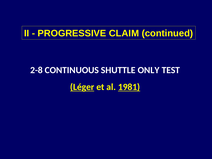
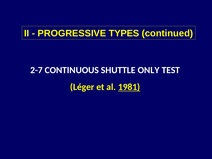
CLAIM: CLAIM -> TYPES
2-8: 2-8 -> 2-7
Léger underline: present -> none
